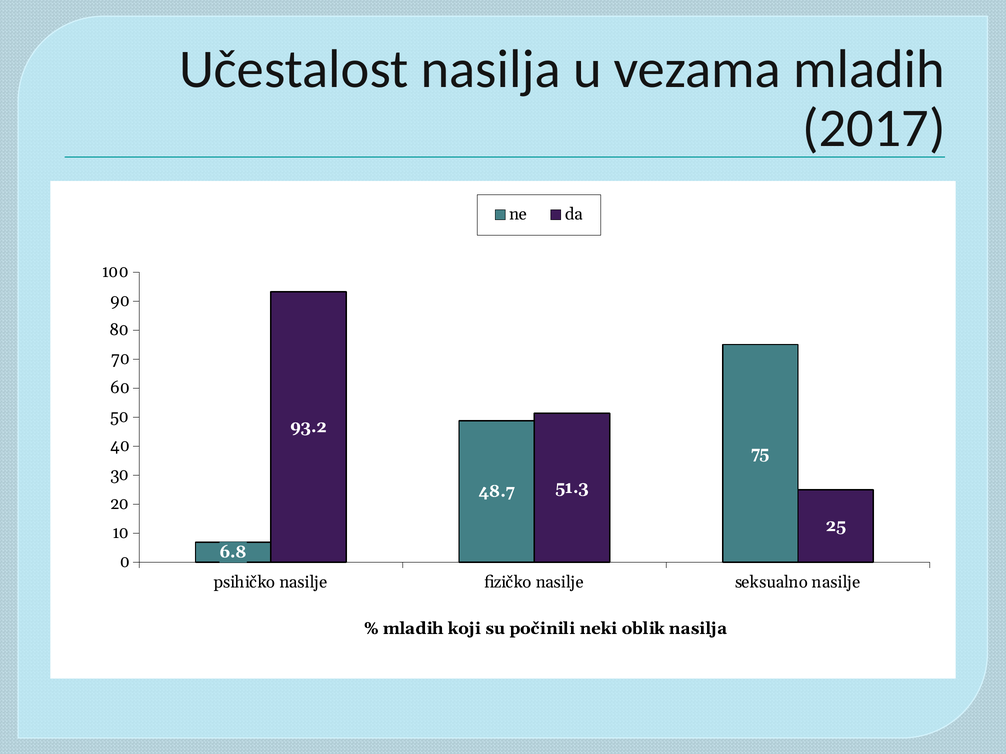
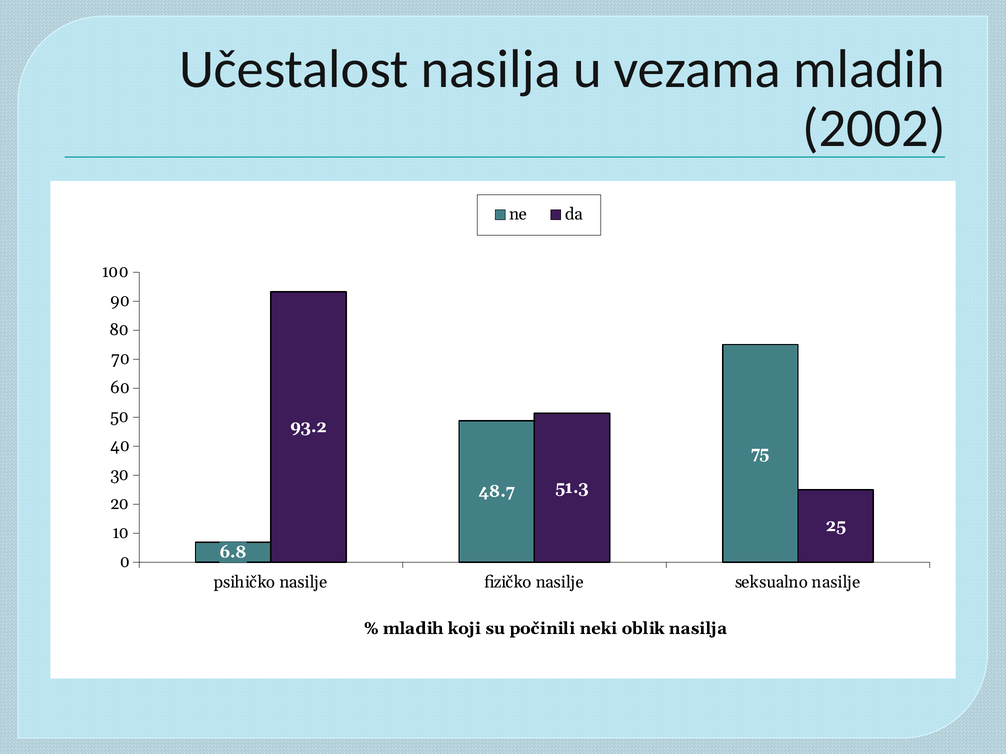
2017: 2017 -> 2002
